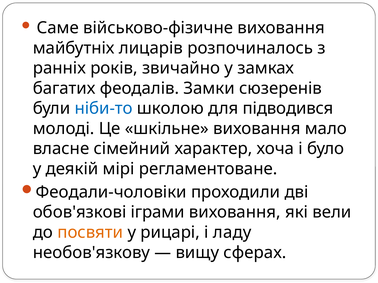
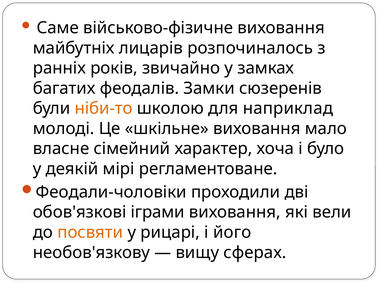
ніби-то colour: blue -> orange
підводився: підводився -> наприклад
ладу: ладу -> його
